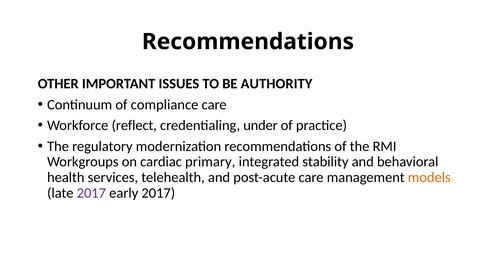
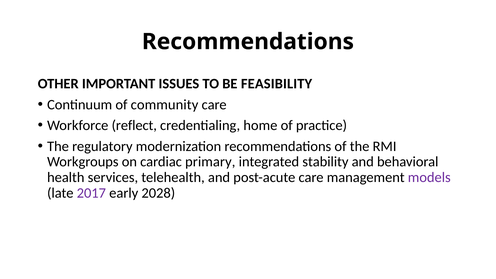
AUTHORITY: AUTHORITY -> FEASIBILITY
compliance: compliance -> community
under: under -> home
models colour: orange -> purple
early 2017: 2017 -> 2028
